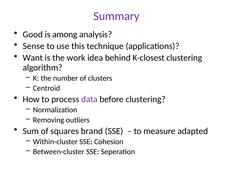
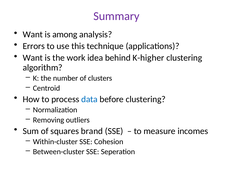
Good at (33, 34): Good -> Want
Sense: Sense -> Errors
K-closest: K-closest -> K-higher
data colour: purple -> blue
adapted: adapted -> incomes
